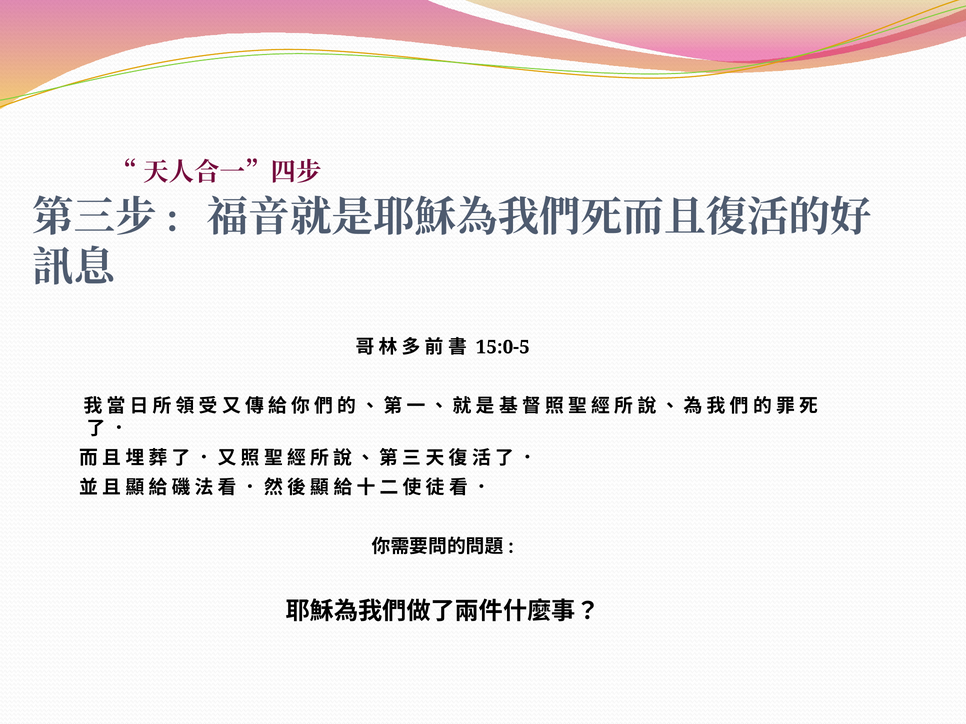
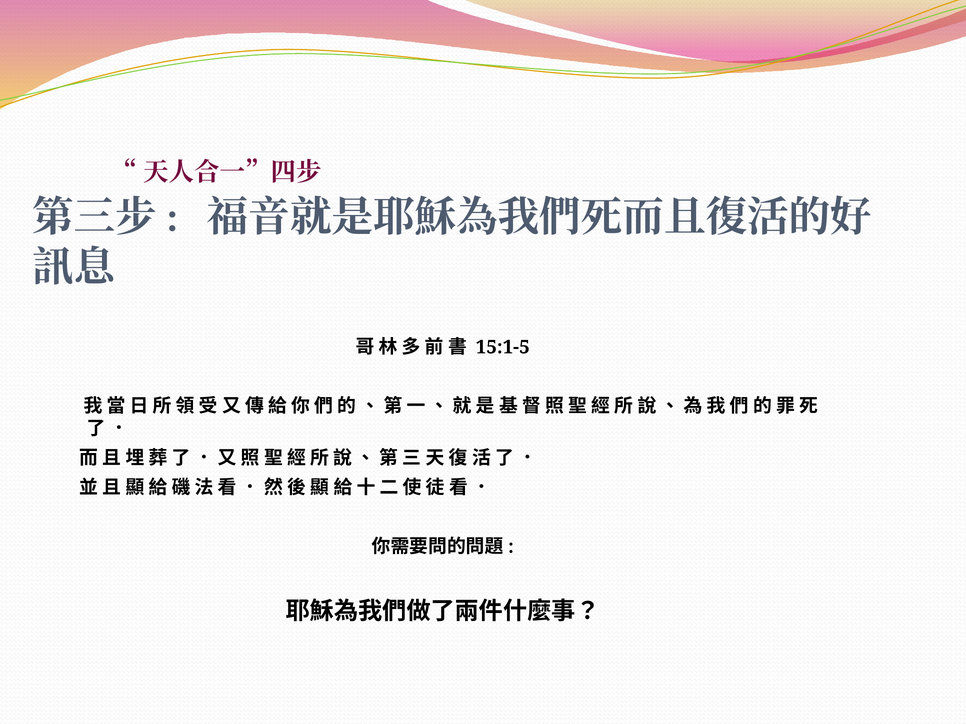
15:0-5: 15:0-5 -> 15:1-5
